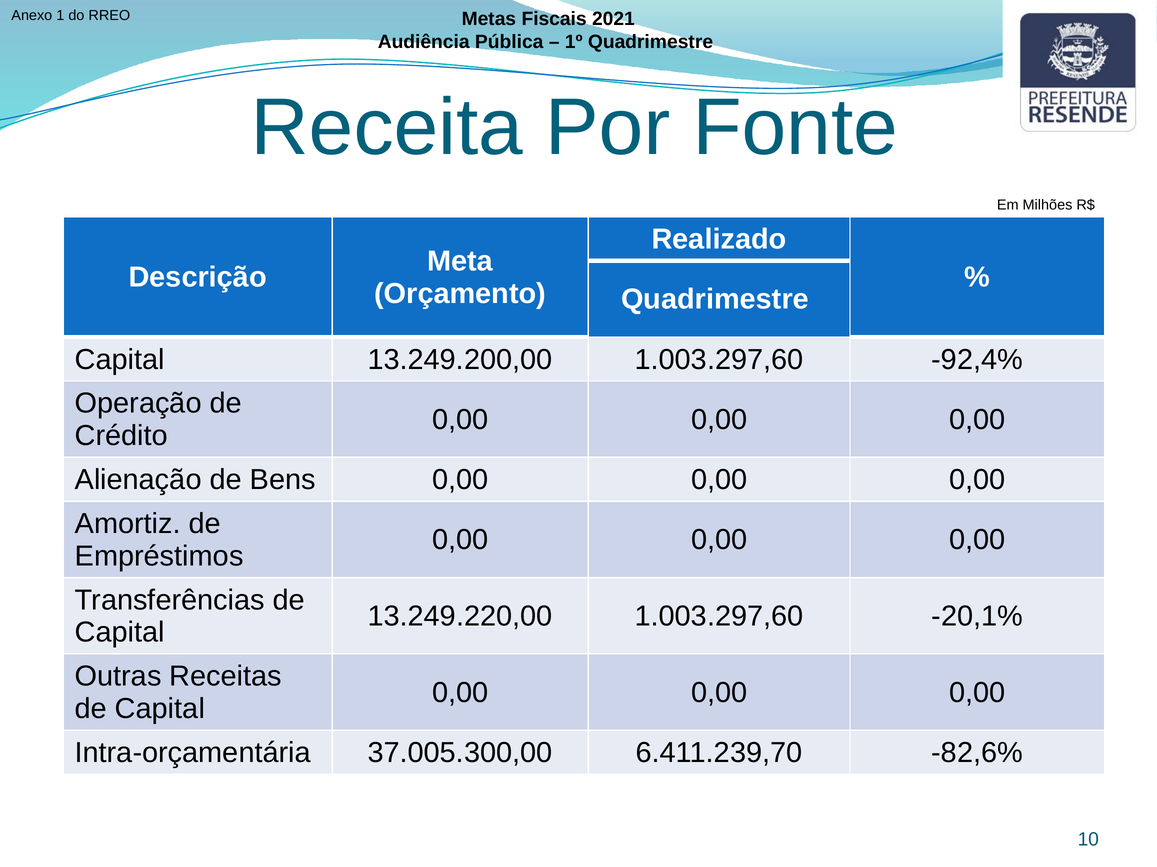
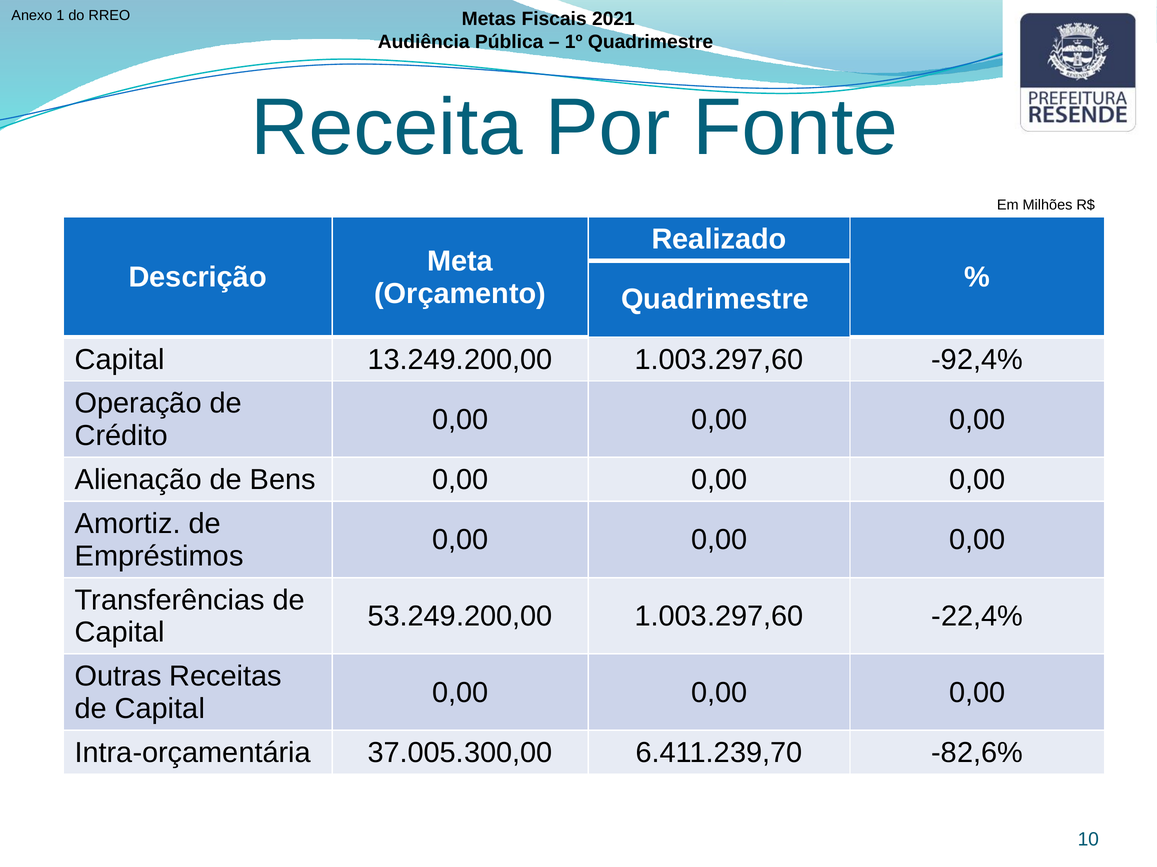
13.249.220,00: 13.249.220,00 -> 53.249.200,00
-20,1%: -20,1% -> -22,4%
